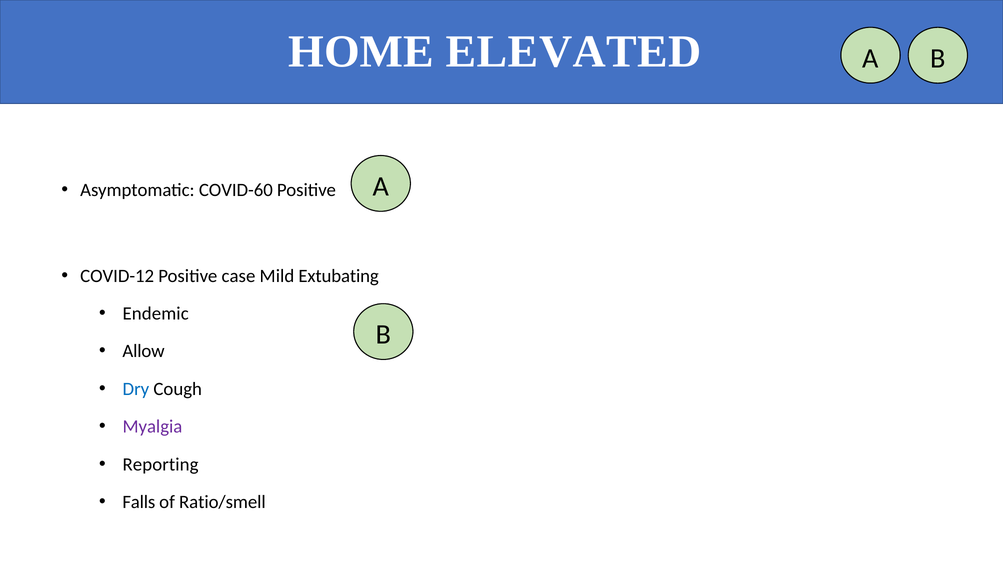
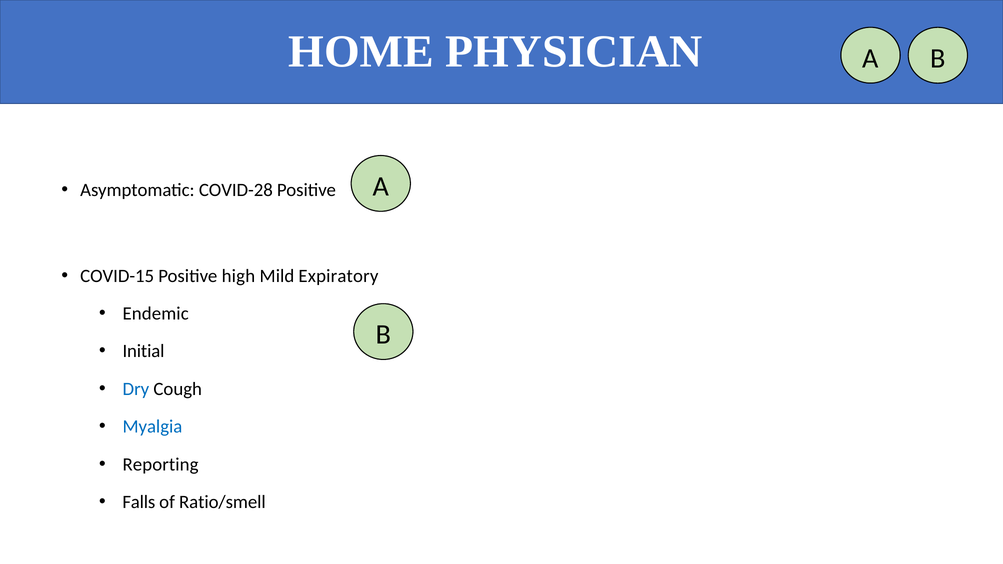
ELEVATED: ELEVATED -> PHYSICIAN
COVID-60: COVID-60 -> COVID-28
COVID-12: COVID-12 -> COVID-15
case: case -> high
Extubating: Extubating -> Expiratory
Allow: Allow -> Initial
Myalgia colour: purple -> blue
